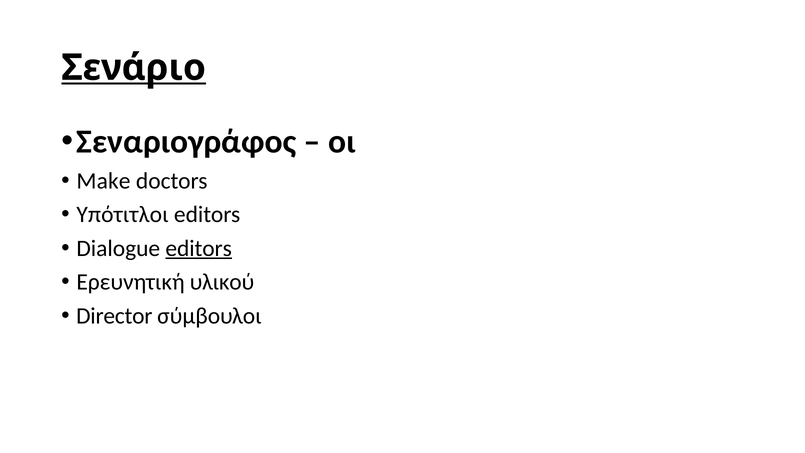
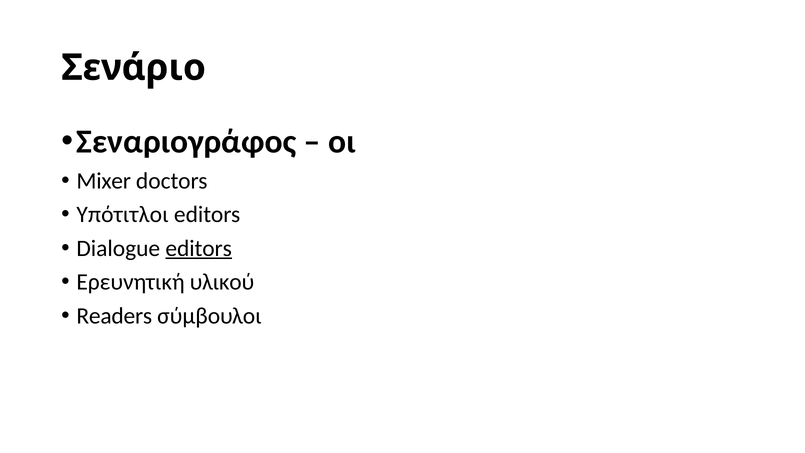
Σενάριο underline: present -> none
Make: Make -> Mixer
Director: Director -> Readers
